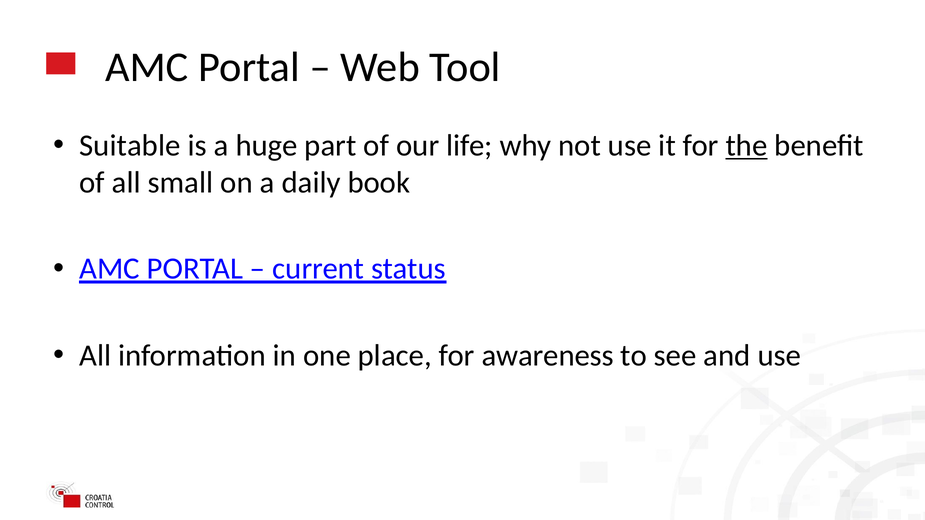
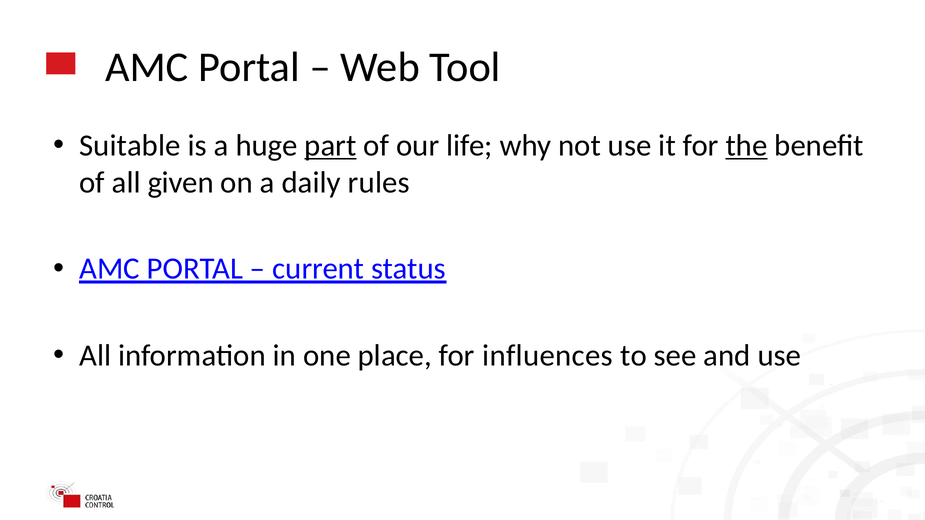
part underline: none -> present
small: small -> given
book: book -> rules
awareness: awareness -> influences
